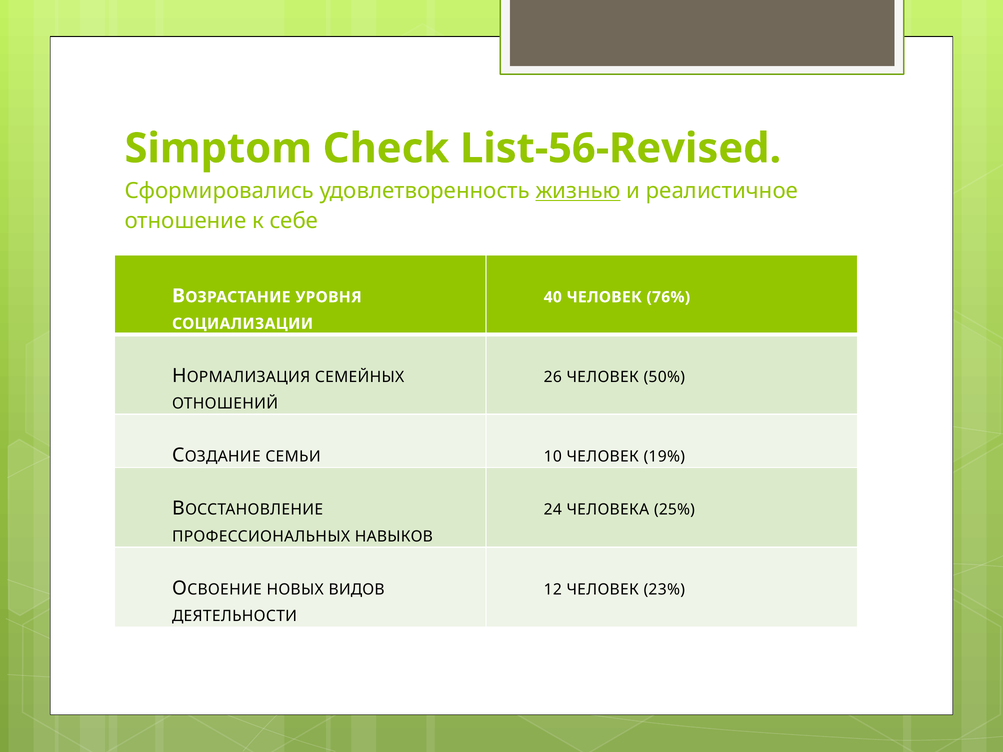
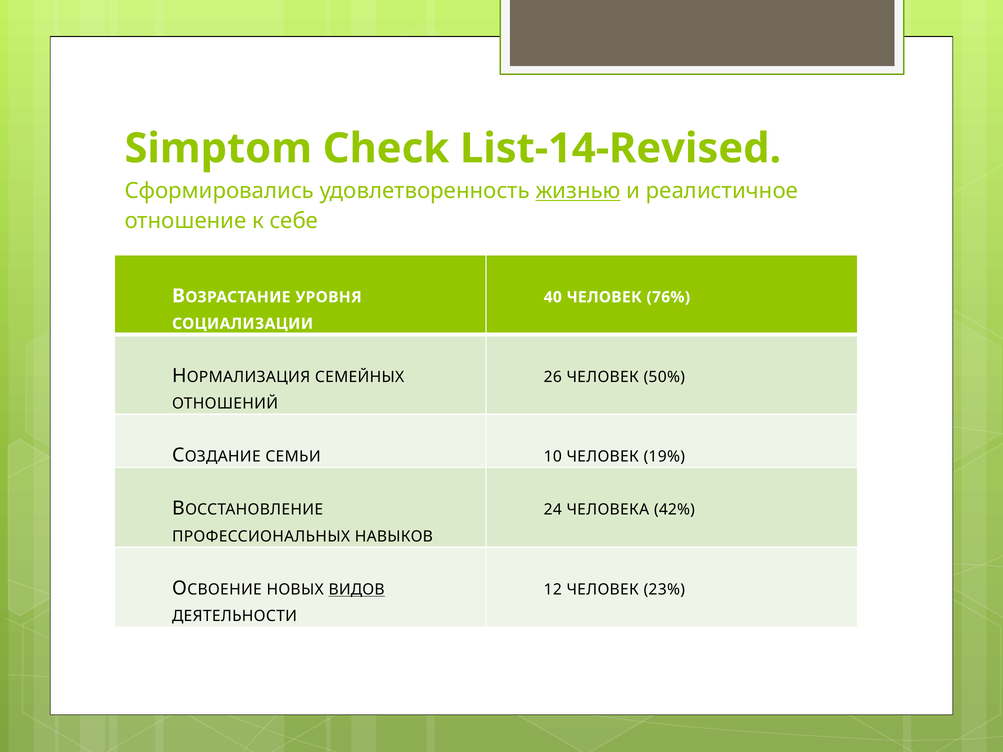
List-56-Revised: List-56-Revised -> List-14-Revised
25%: 25% -> 42%
ВИДОВ underline: none -> present
